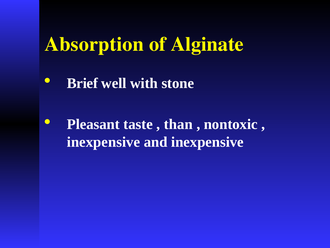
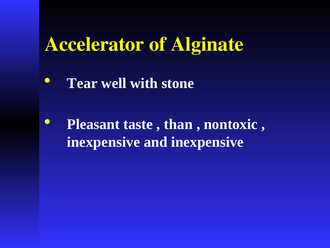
Absorption: Absorption -> Accelerator
Brief: Brief -> Tear
